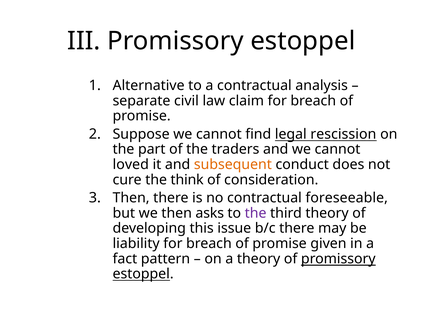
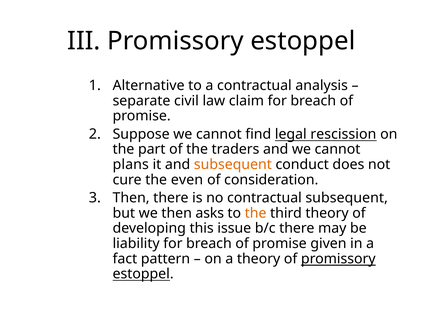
loved: loved -> plans
think: think -> even
contractual foreseeable: foreseeable -> subsequent
the at (256, 213) colour: purple -> orange
